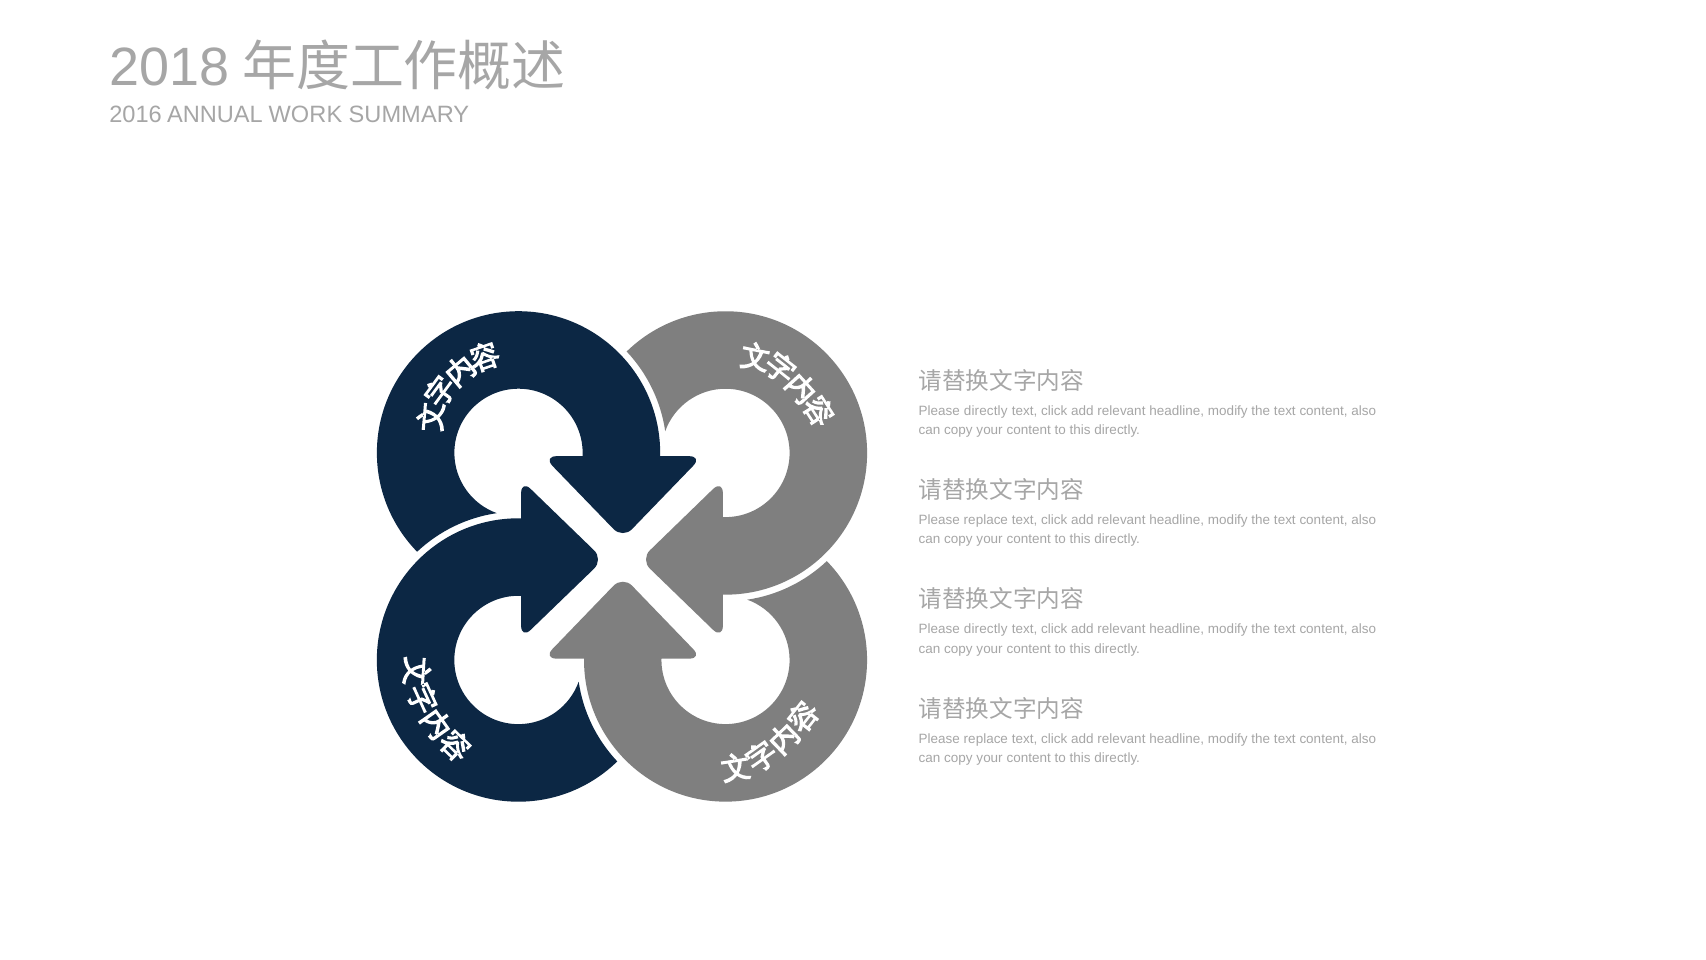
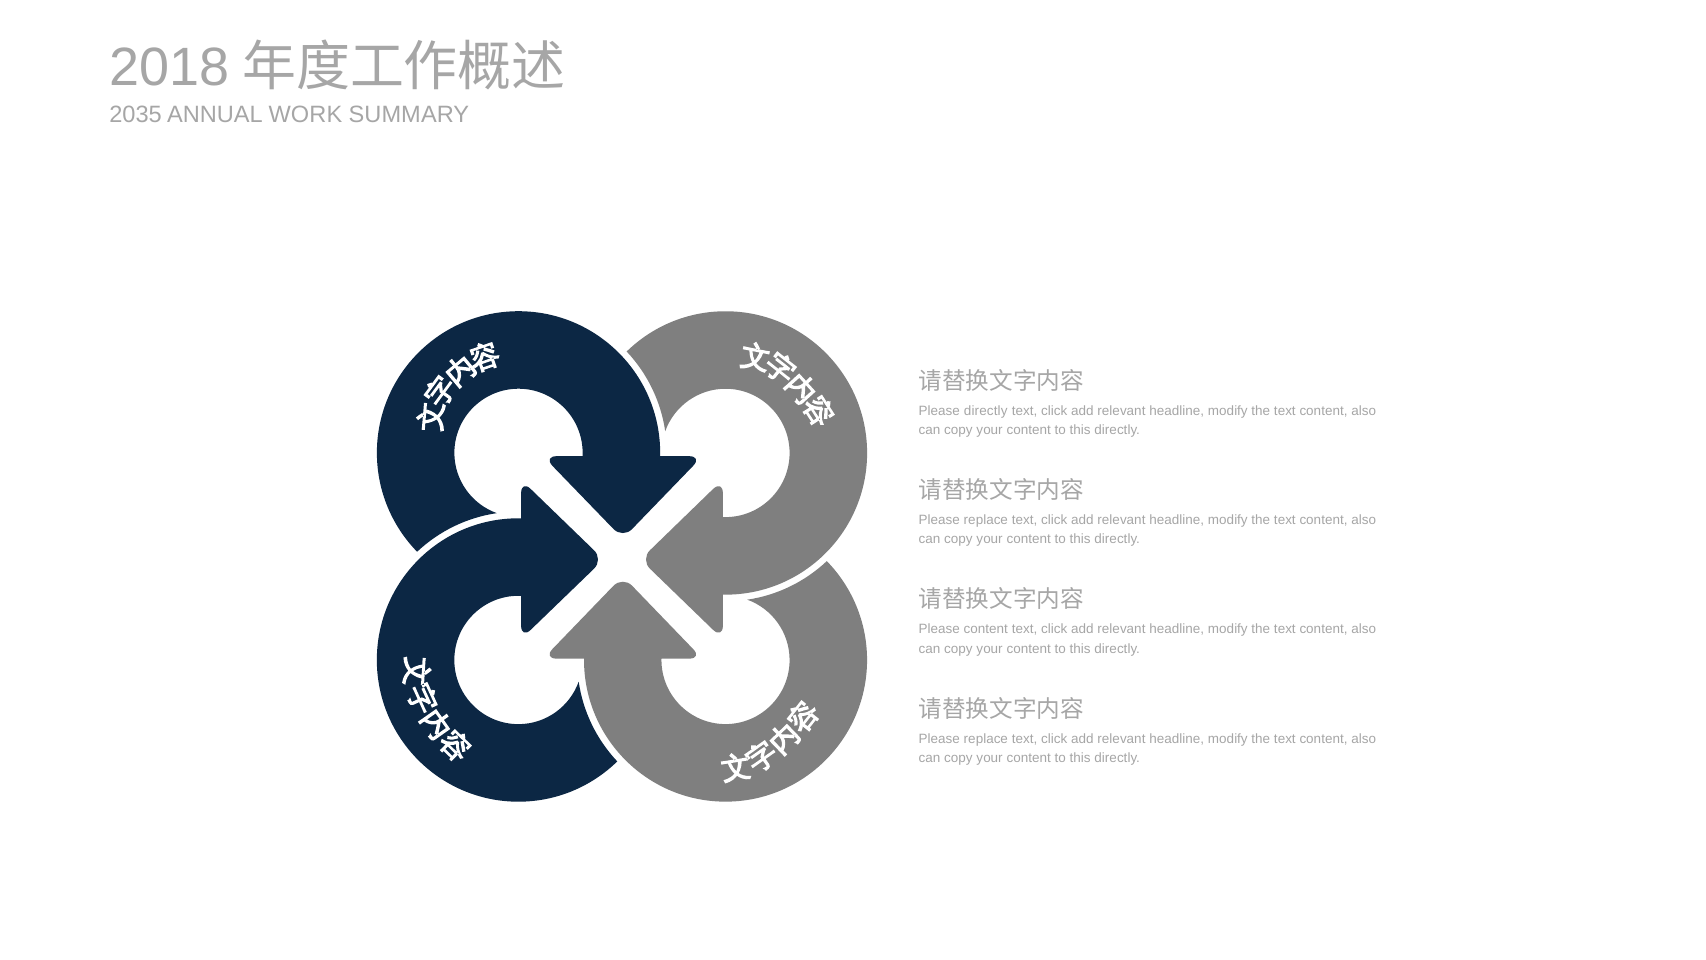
2016: 2016 -> 2035
directly at (986, 629): directly -> content
